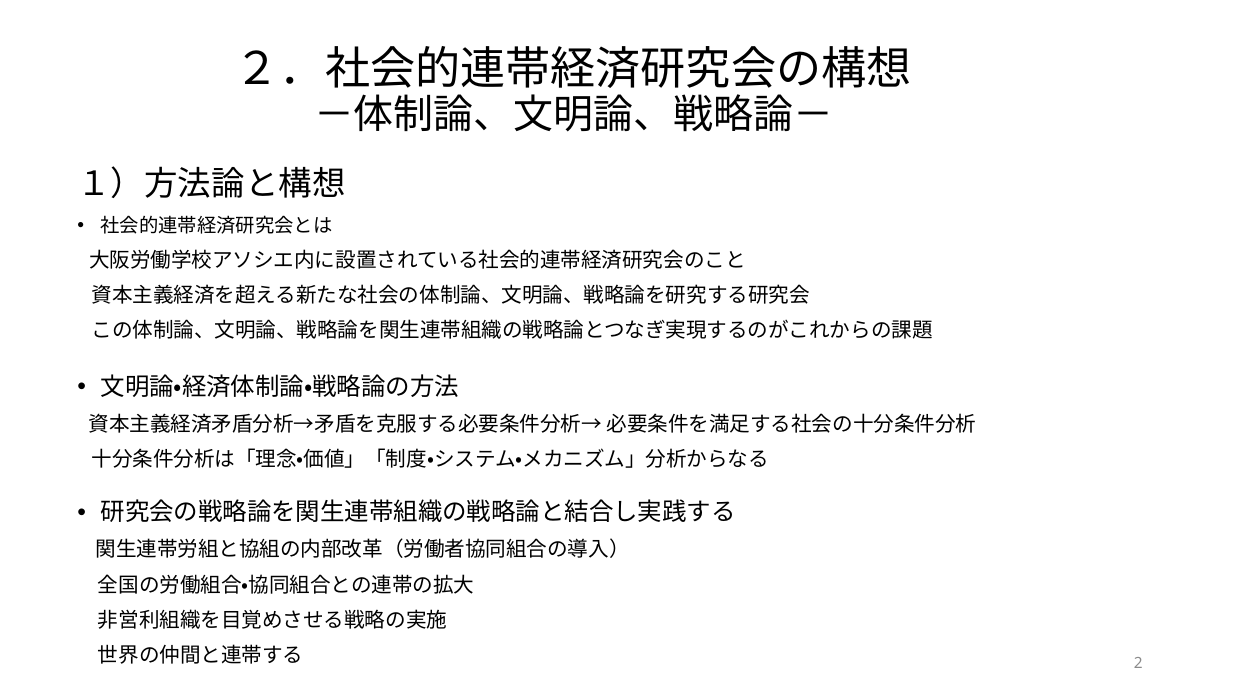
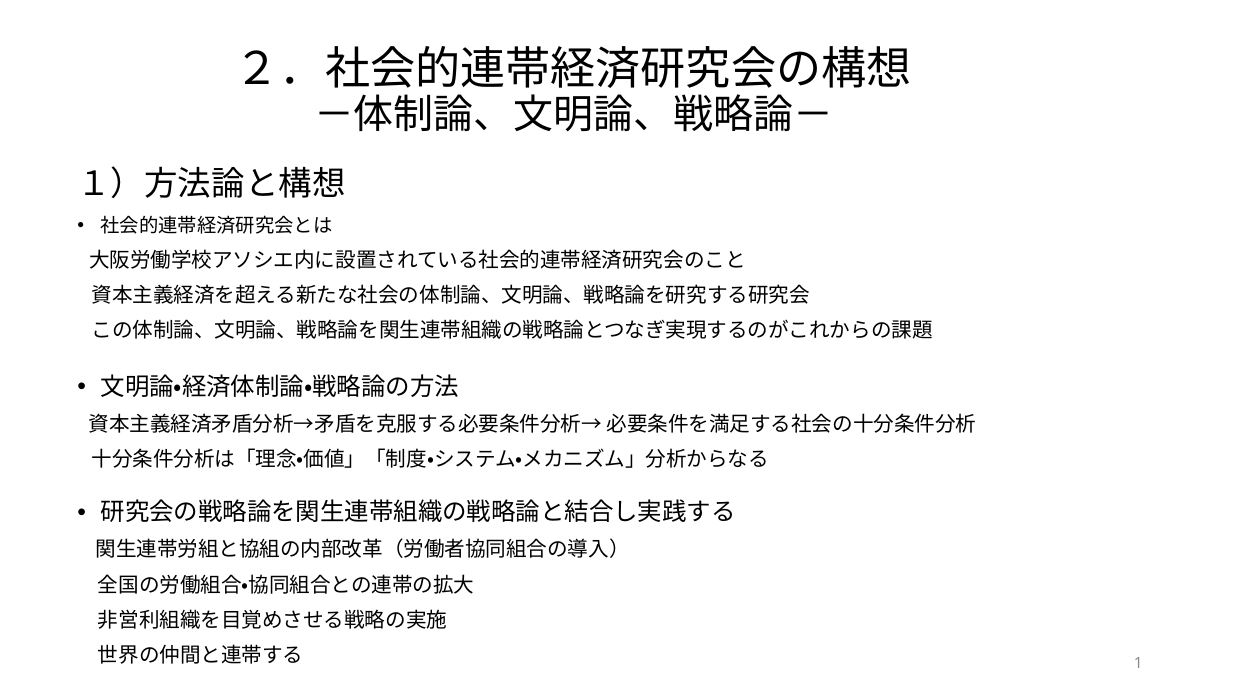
2: 2 -> 1
